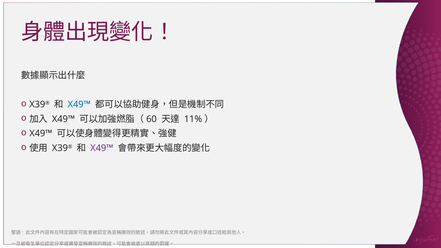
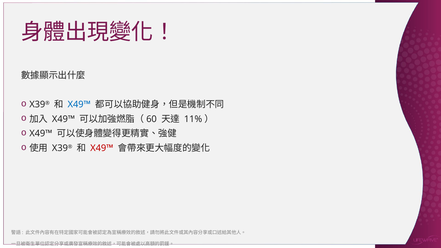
X49™ at (102, 148) colour: purple -> red
